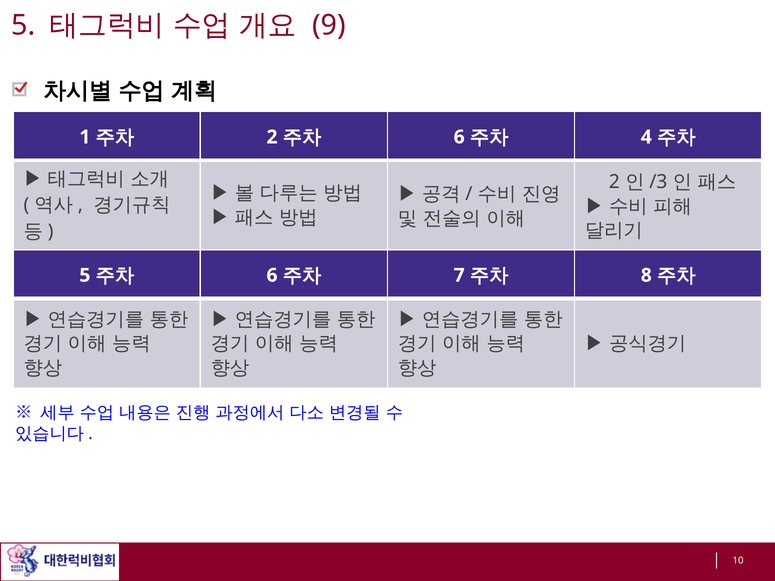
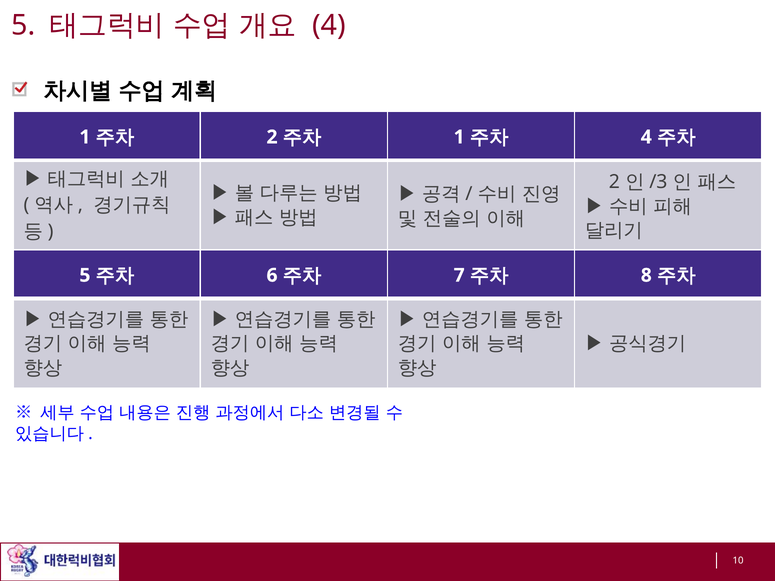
9 at (329, 25): 9 -> 4
6 at (459, 137): 6 -> 1
